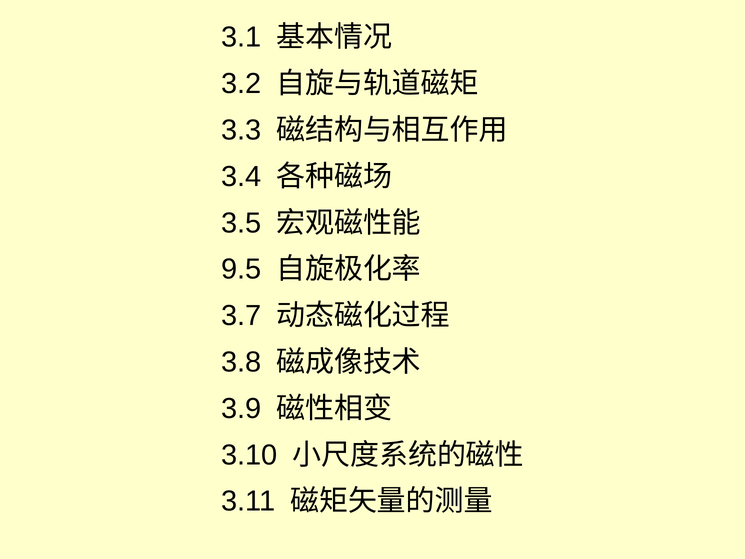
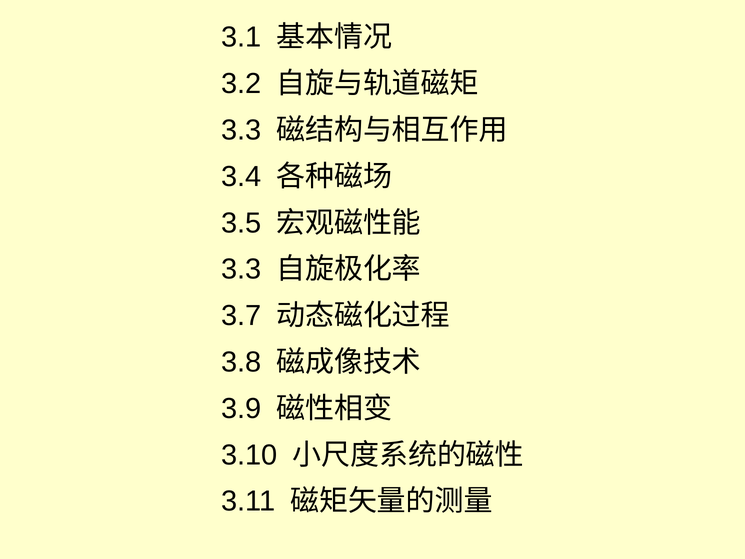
9.5 at (241, 269): 9.5 -> 3.3
